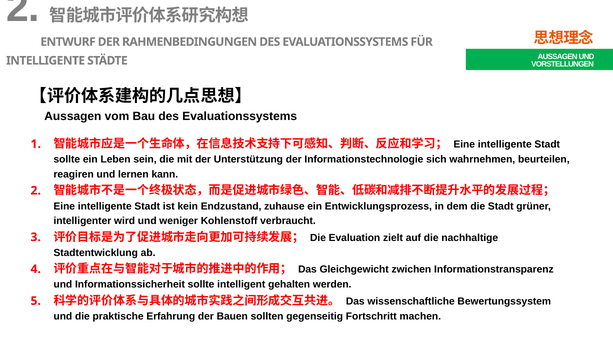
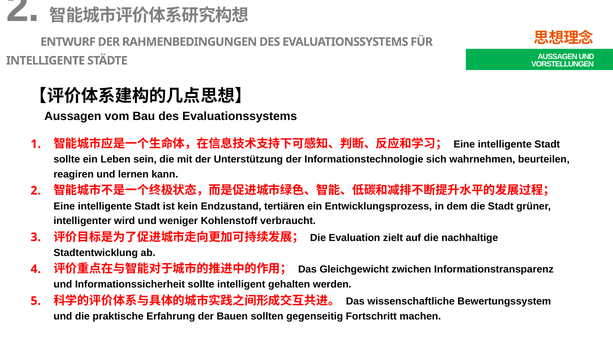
zuhause: zuhause -> tertiären
